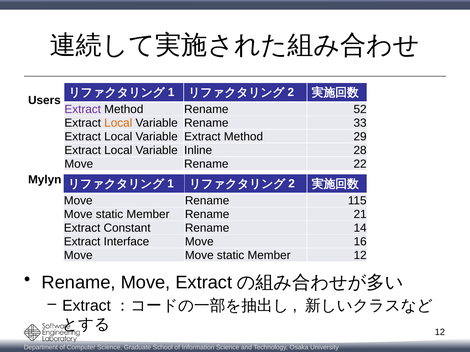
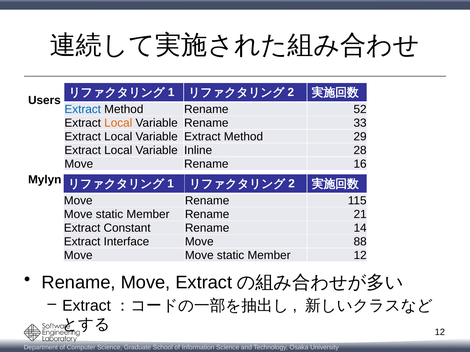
Extract at (83, 110) colour: purple -> blue
22: 22 -> 16
16: 16 -> 88
